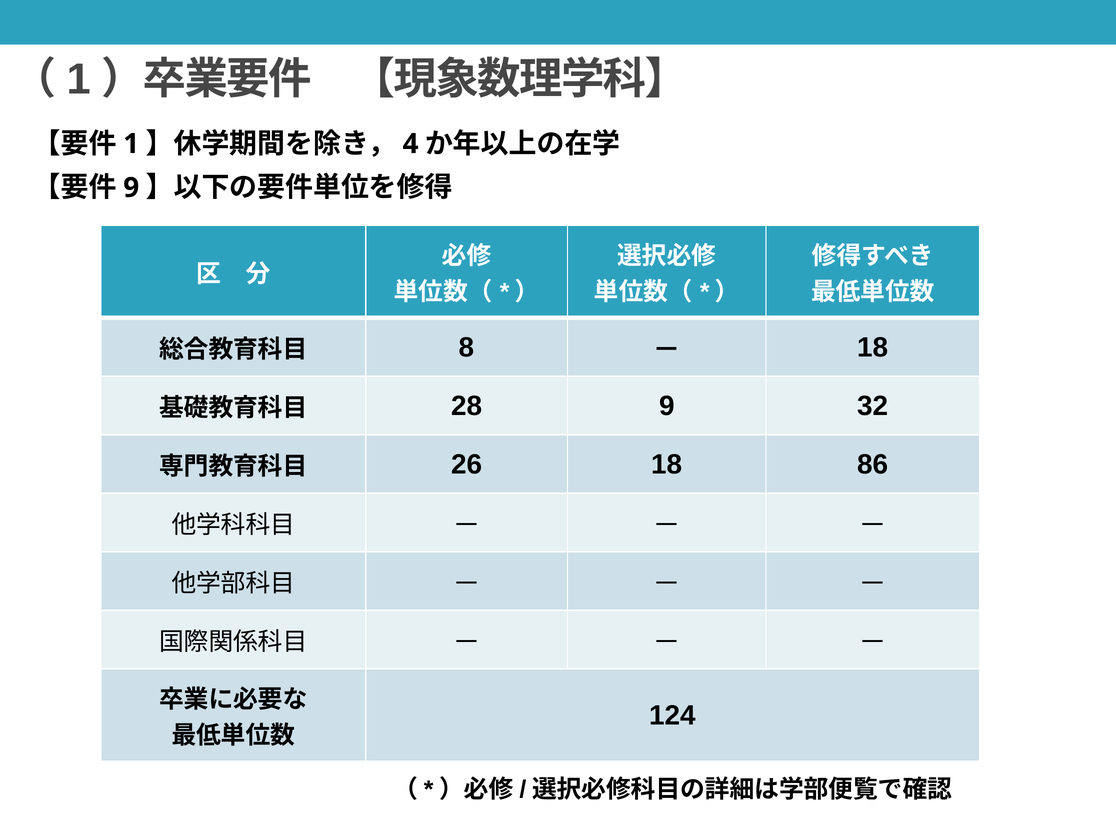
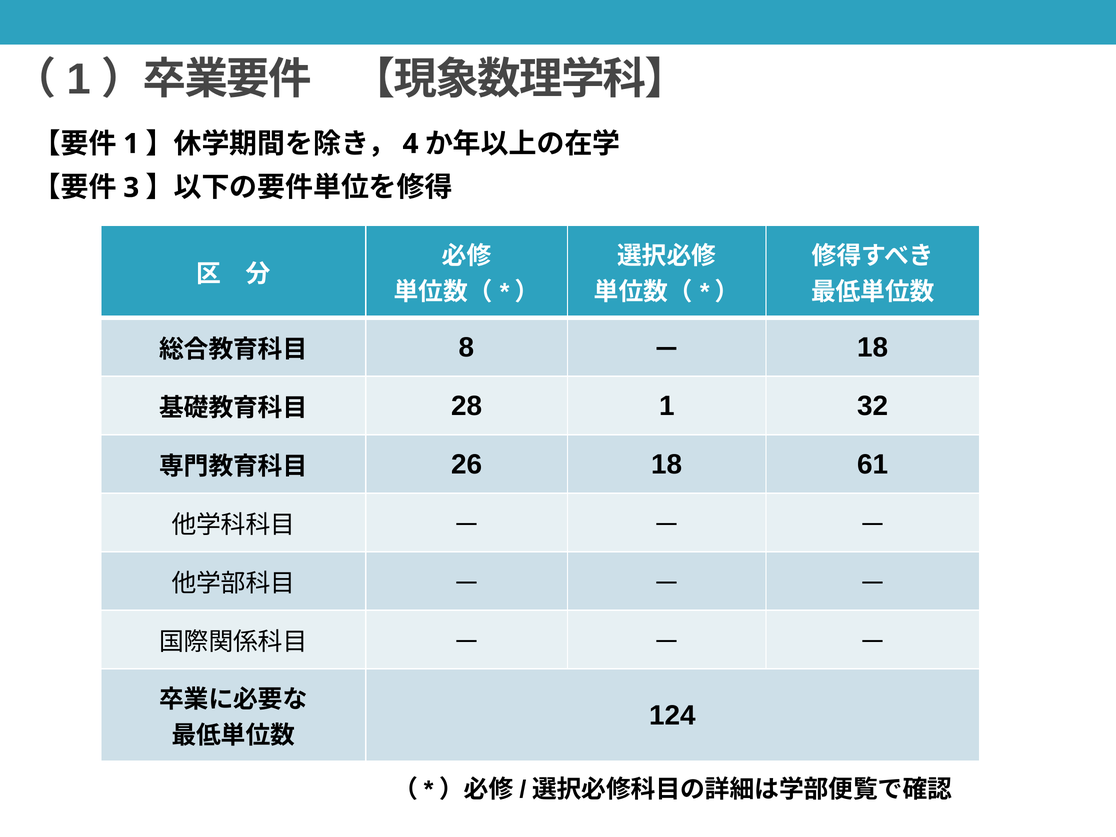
9 at (131, 188): 9 -> 3
28 9: 9 -> 1
86: 86 -> 61
